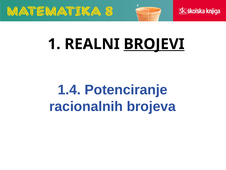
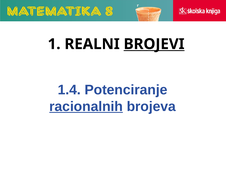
racionalnih underline: none -> present
